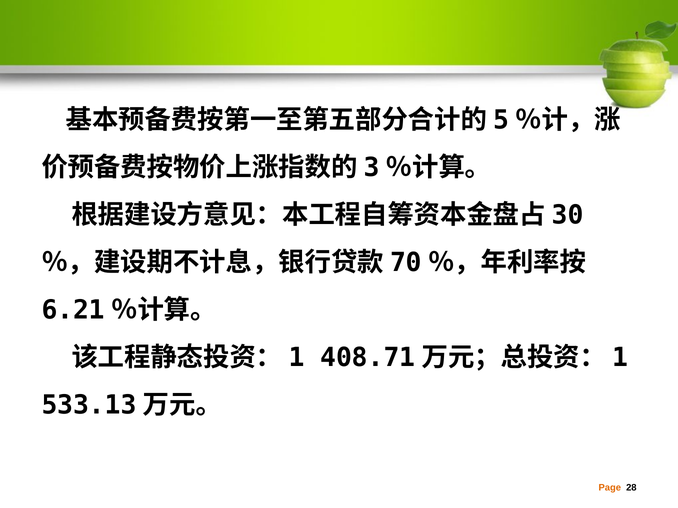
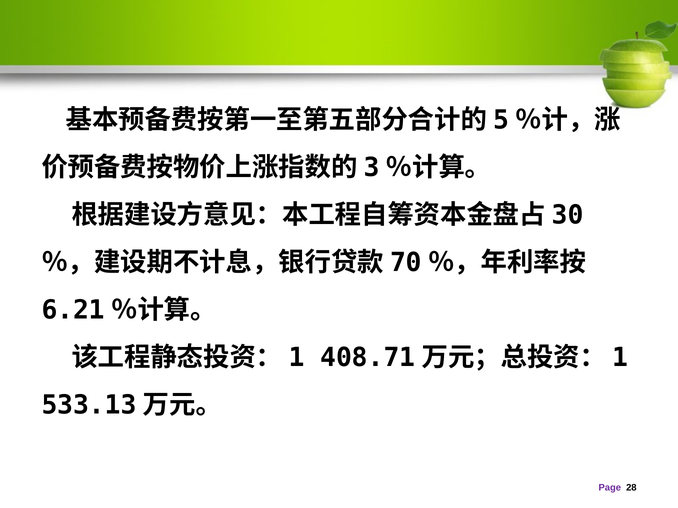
Page colour: orange -> purple
